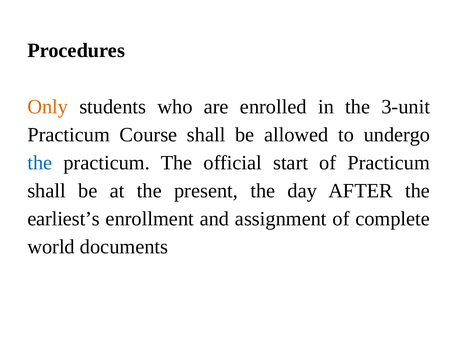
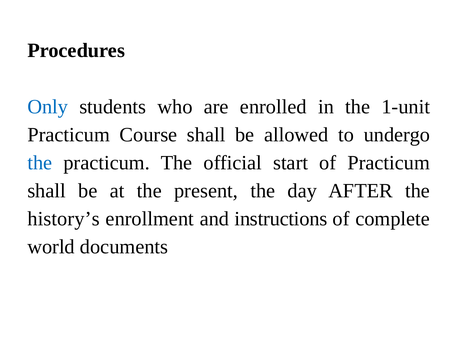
Only colour: orange -> blue
3-unit: 3-unit -> 1-unit
earliest’s: earliest’s -> history’s
assignment: assignment -> instructions
